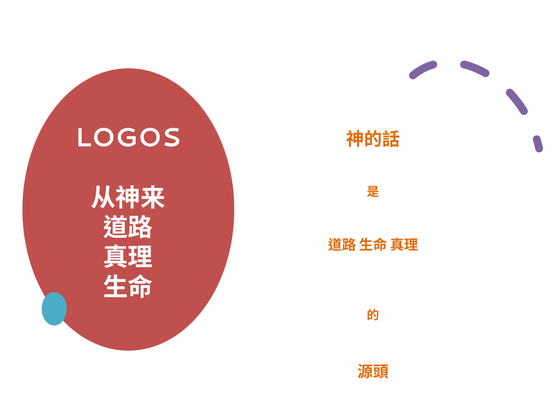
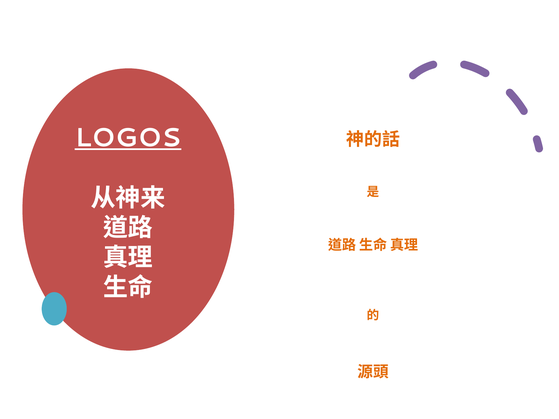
LOGOS underline: none -> present
